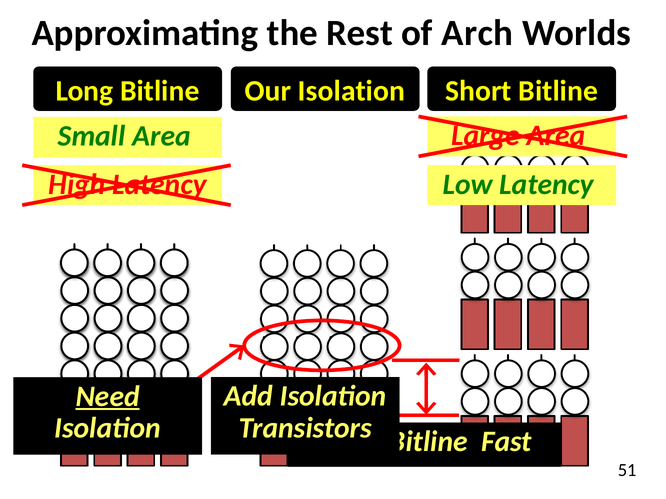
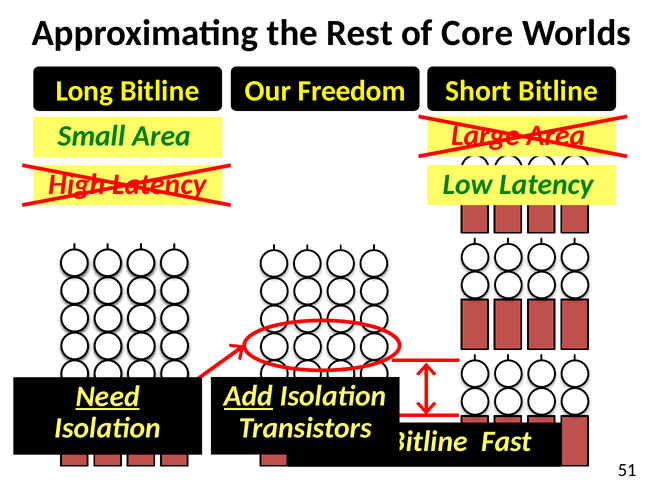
Arch: Arch -> Core
Our Isolation: Isolation -> Freedom
Add underline: none -> present
